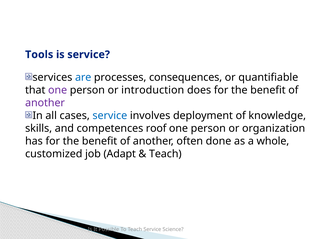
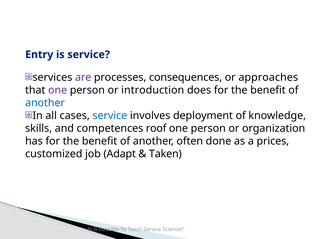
Tools: Tools -> Entry
are colour: blue -> purple
quantifiable: quantifiable -> approaches
another at (45, 103) colour: purple -> blue
whole: whole -> prices
Teach at (165, 154): Teach -> Taken
